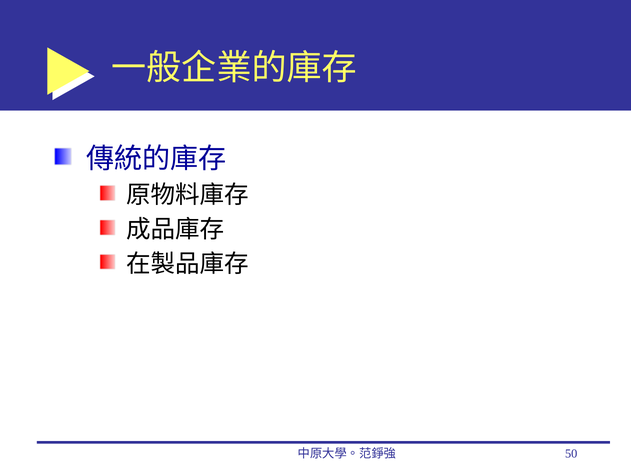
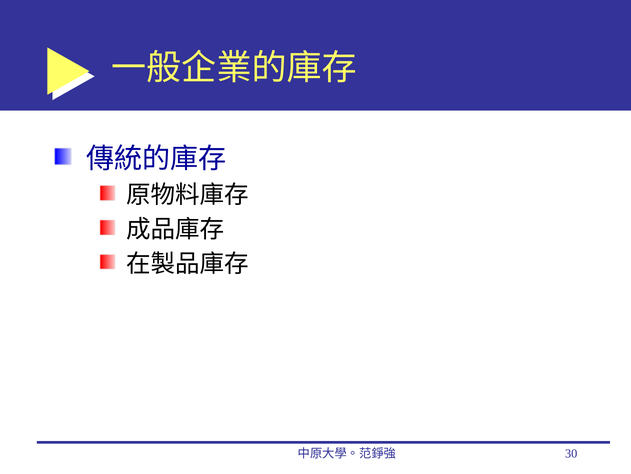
50: 50 -> 30
